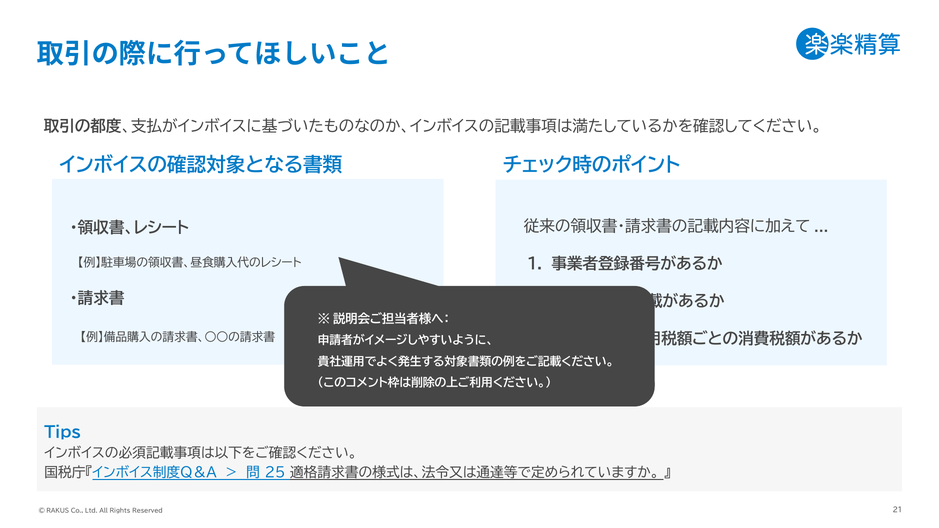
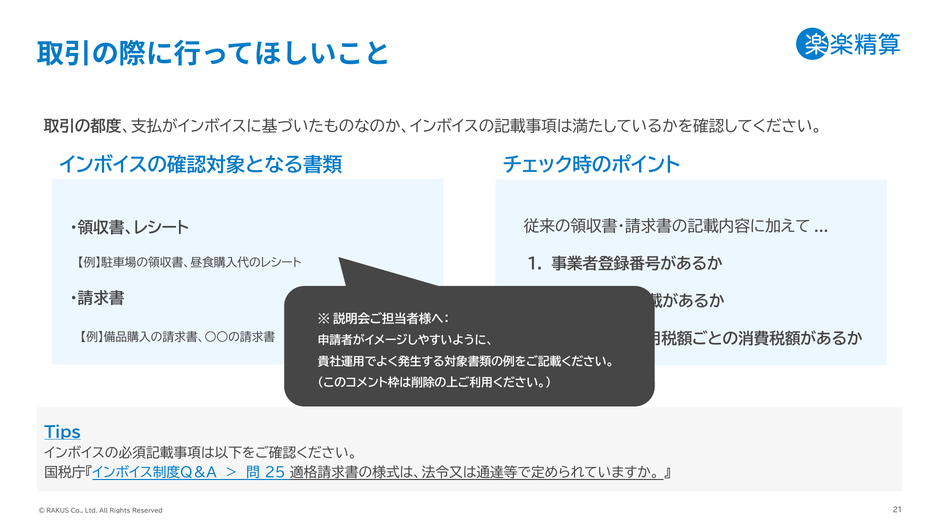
Tips underline: none -> present
